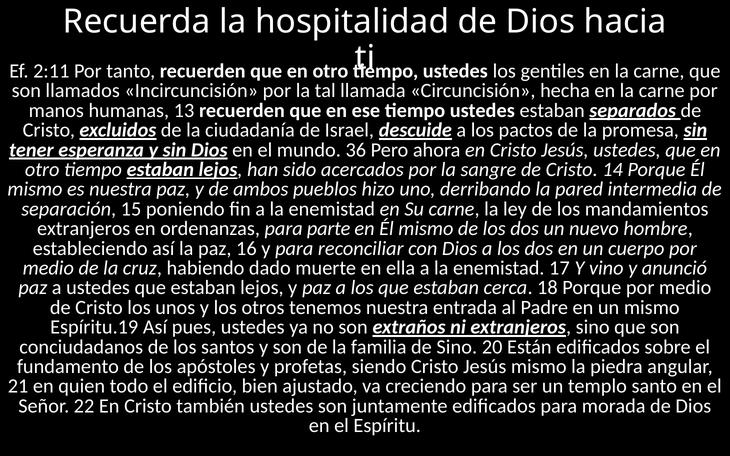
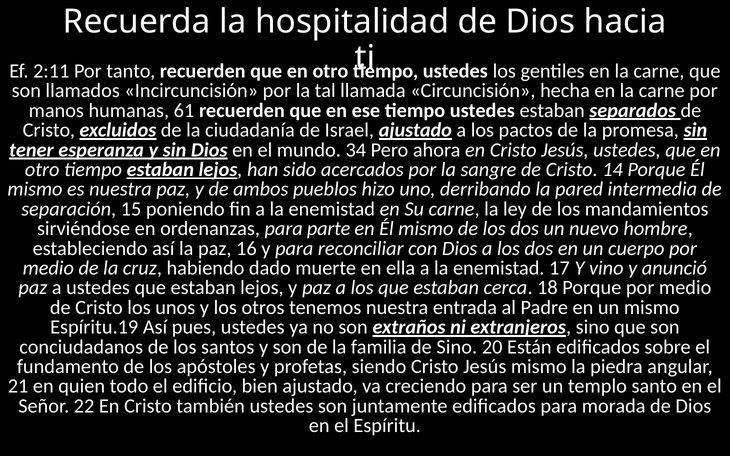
13: 13 -> 61
Israel descuide: descuide -> ajustado
36: 36 -> 34
extranjeros at (84, 229): extranjeros -> sirviéndose
